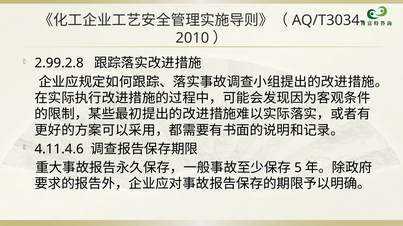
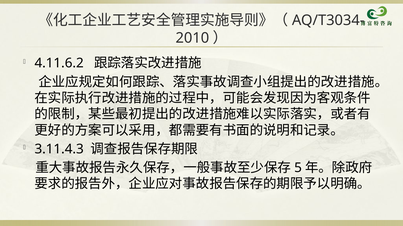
2.99.2.8: 2.99.2.8 -> 4.11.6.2
4.11.4.6: 4.11.4.6 -> 3.11.4.3
